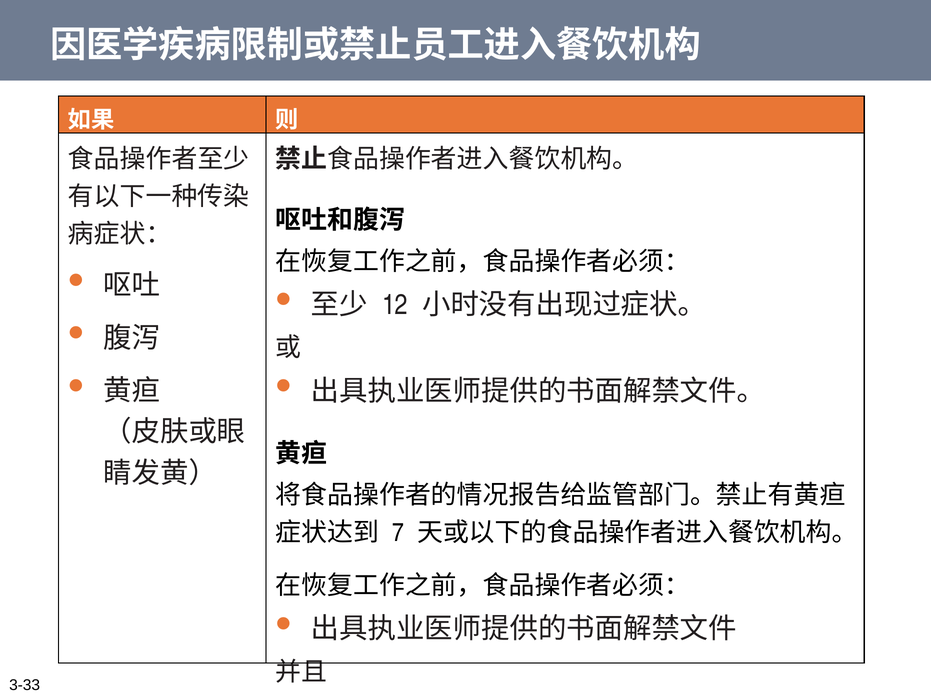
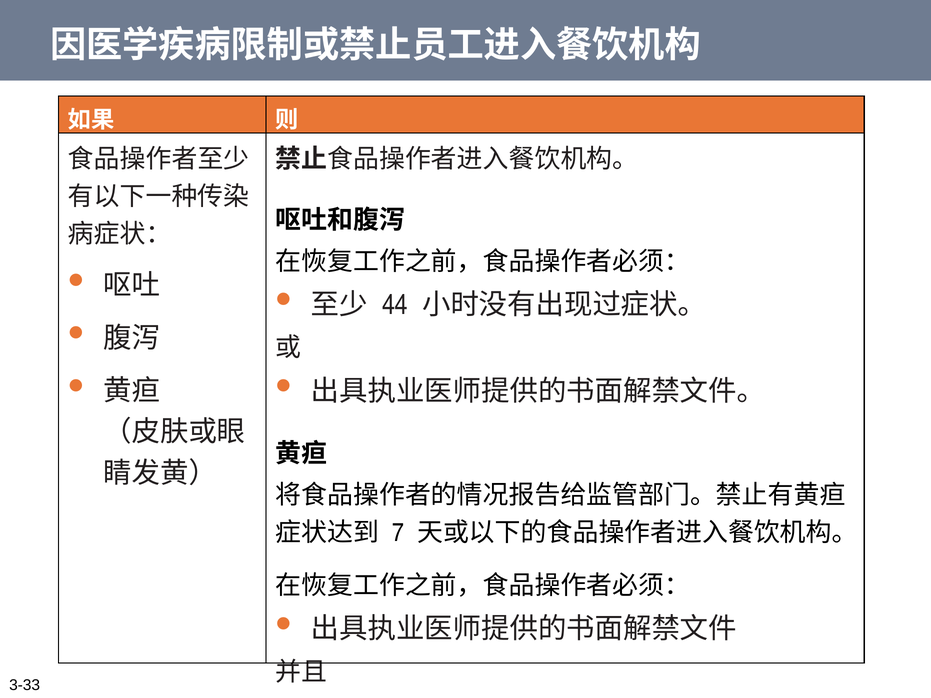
12: 12 -> 44
